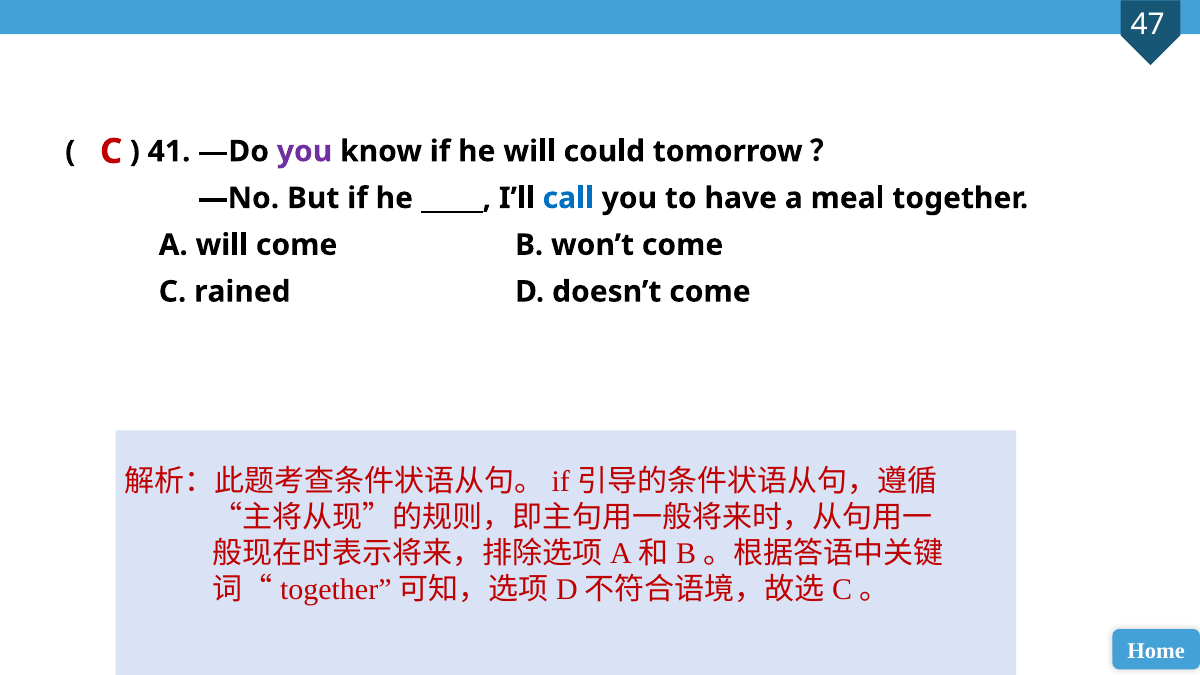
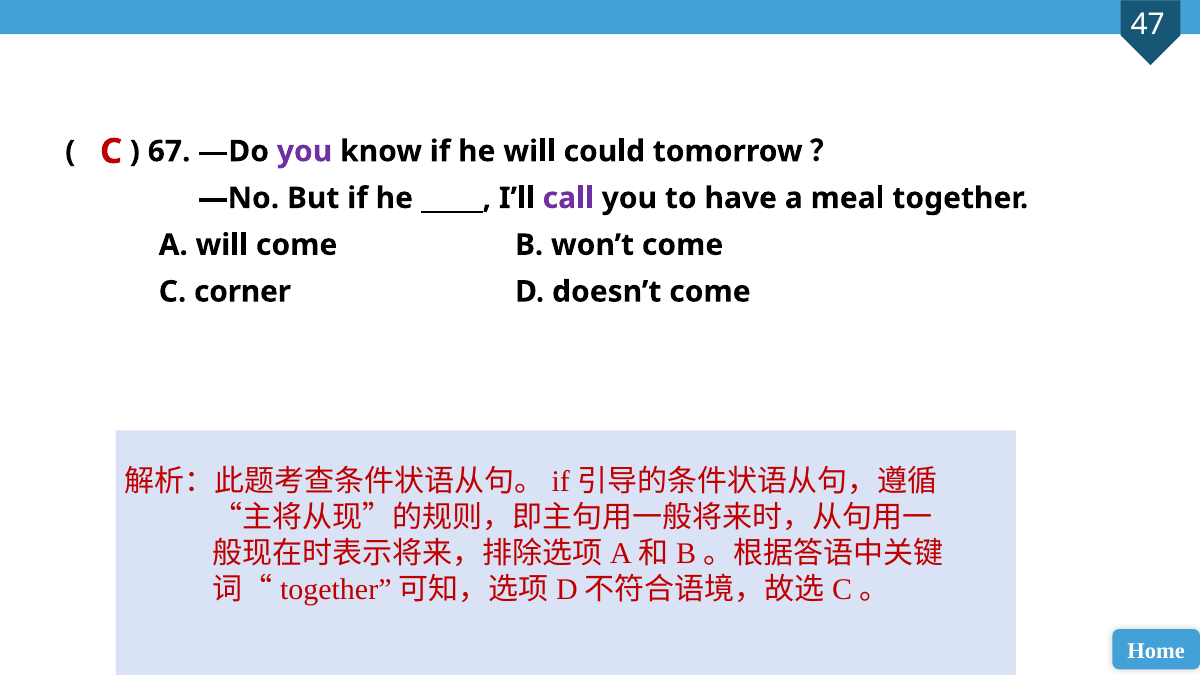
41: 41 -> 67
call colour: blue -> purple
rained: rained -> corner
